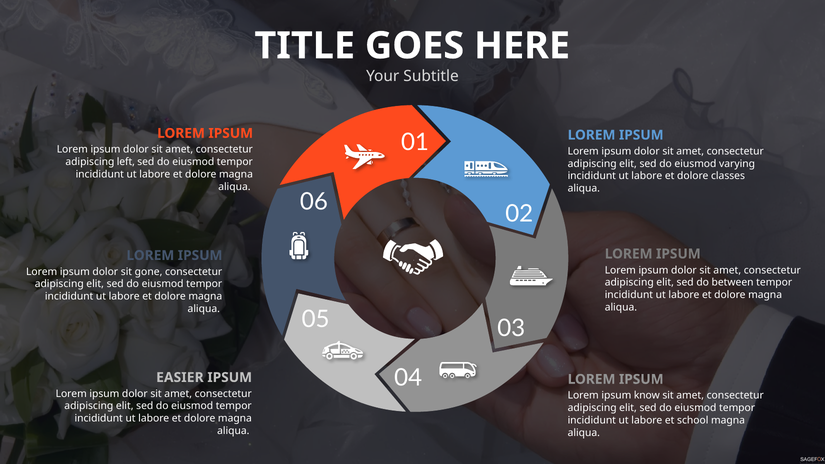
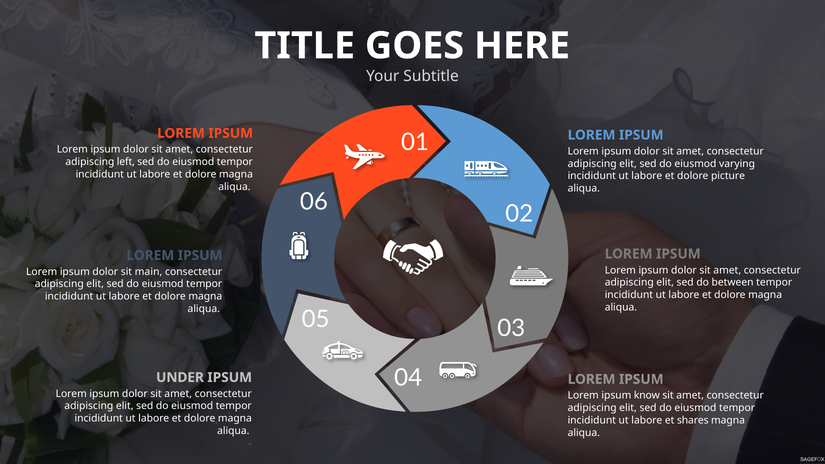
classes: classes -> picture
gone: gone -> main
EASIER: EASIER -> UNDER
school: school -> shares
